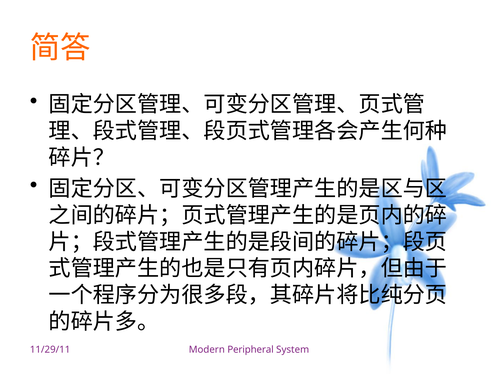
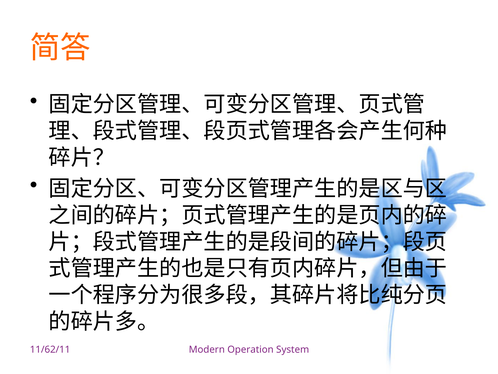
11/29/11: 11/29/11 -> 11/62/11
Peripheral: Peripheral -> Operation
